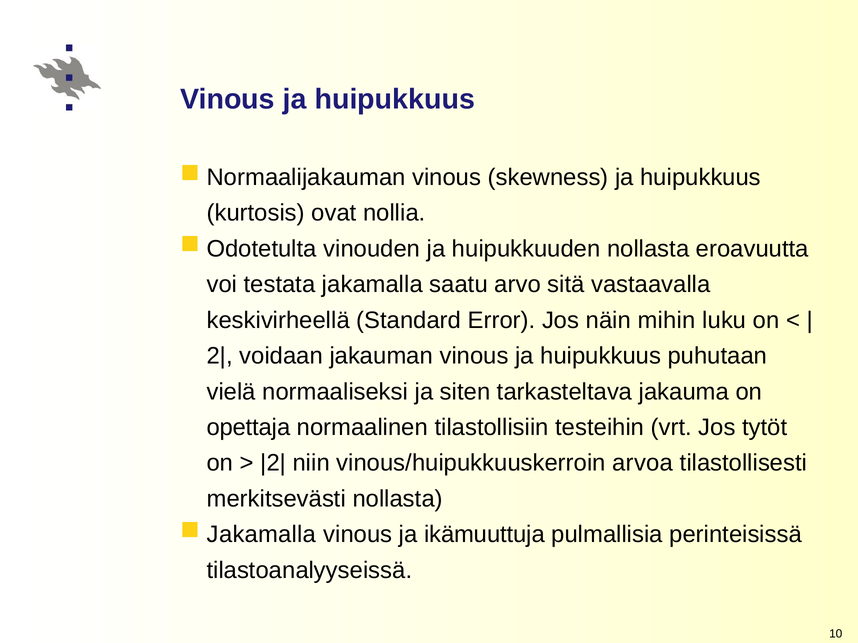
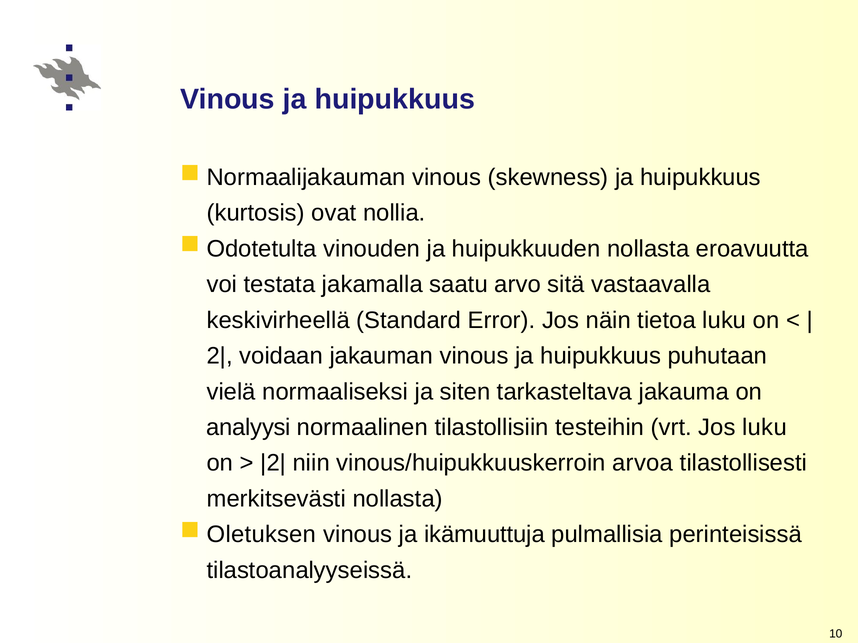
mihin: mihin -> tietoa
opettaja: opettaja -> analyysi
Jos tytöt: tytöt -> luku
Jakamalla at (262, 535): Jakamalla -> Oletuksen
